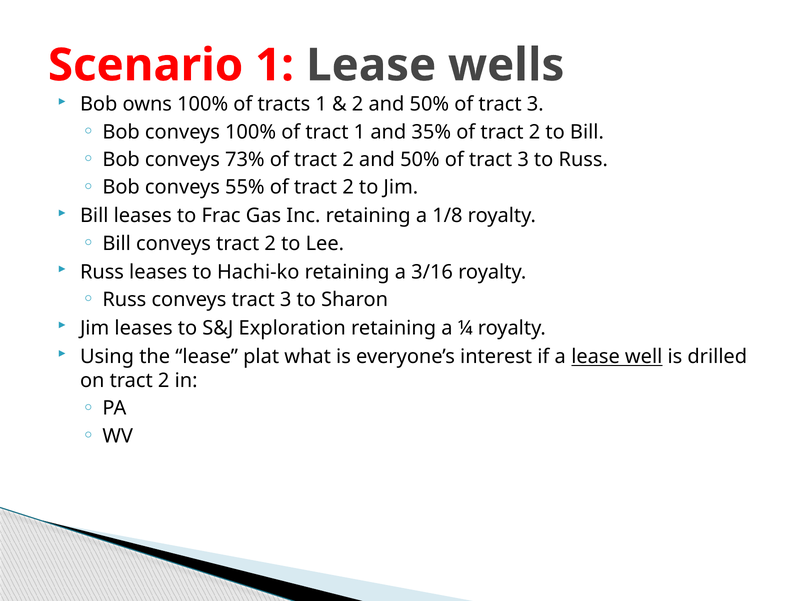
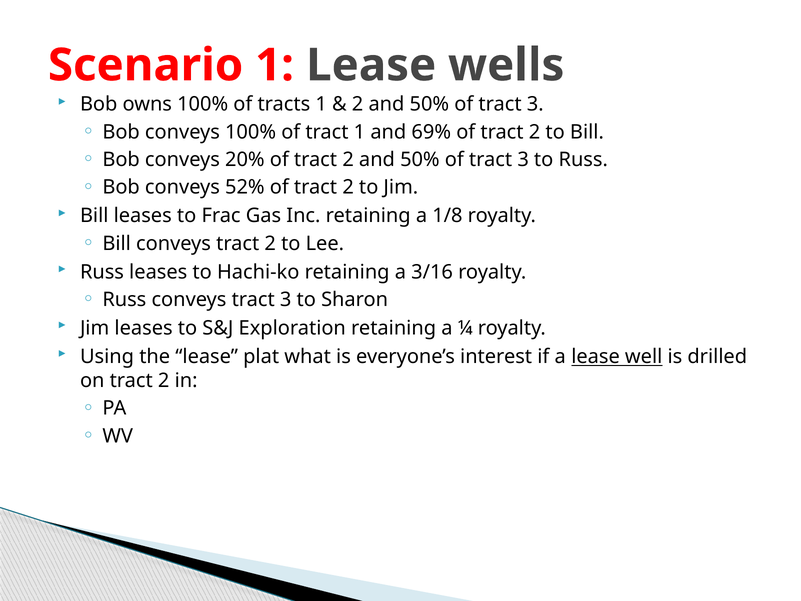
35%: 35% -> 69%
73%: 73% -> 20%
55%: 55% -> 52%
